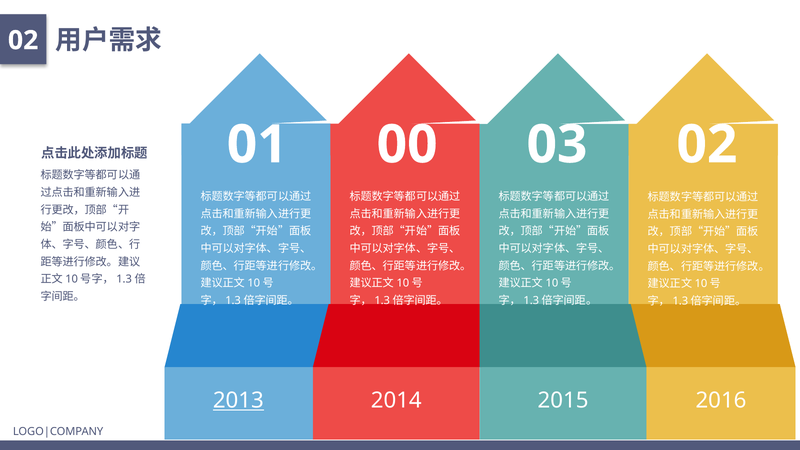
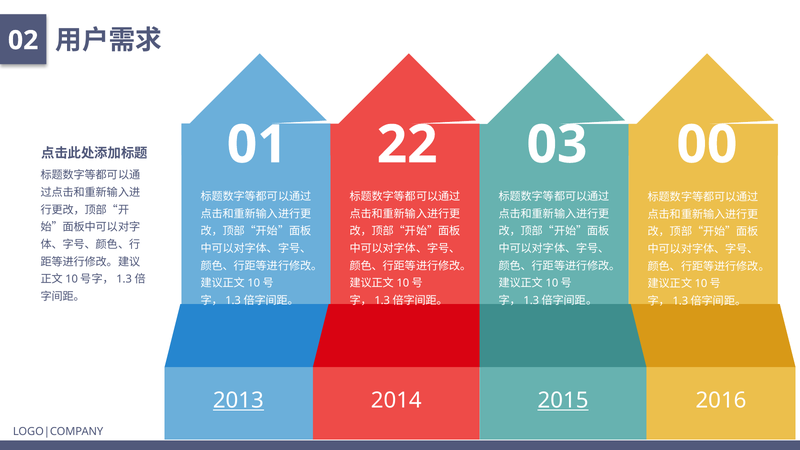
00: 00 -> 22
03 02: 02 -> 00
2015 underline: none -> present
